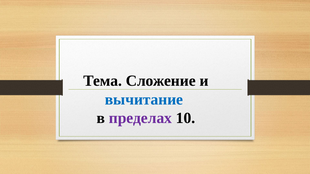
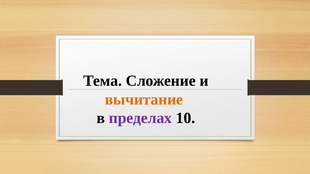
вычитание colour: blue -> orange
